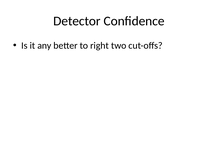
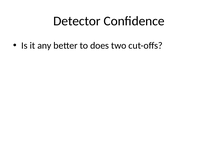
right: right -> does
